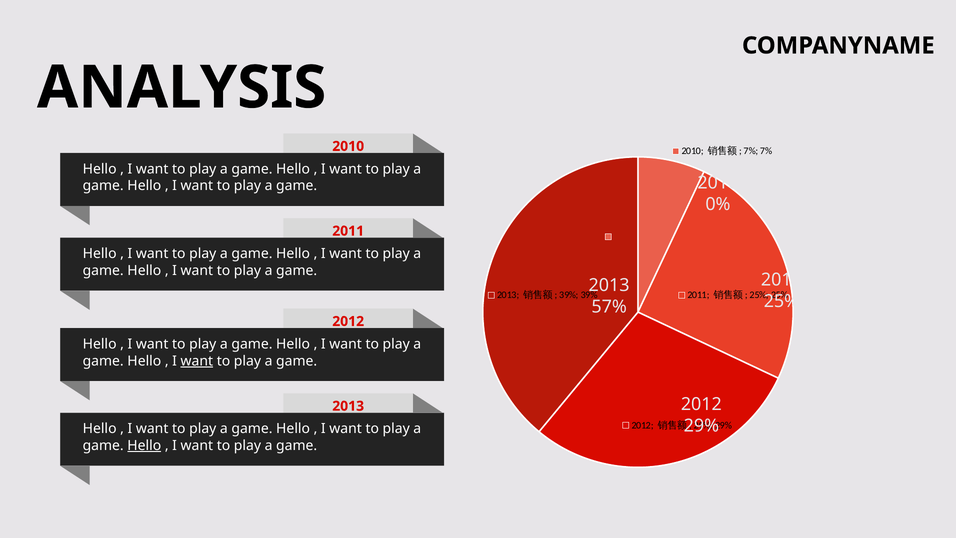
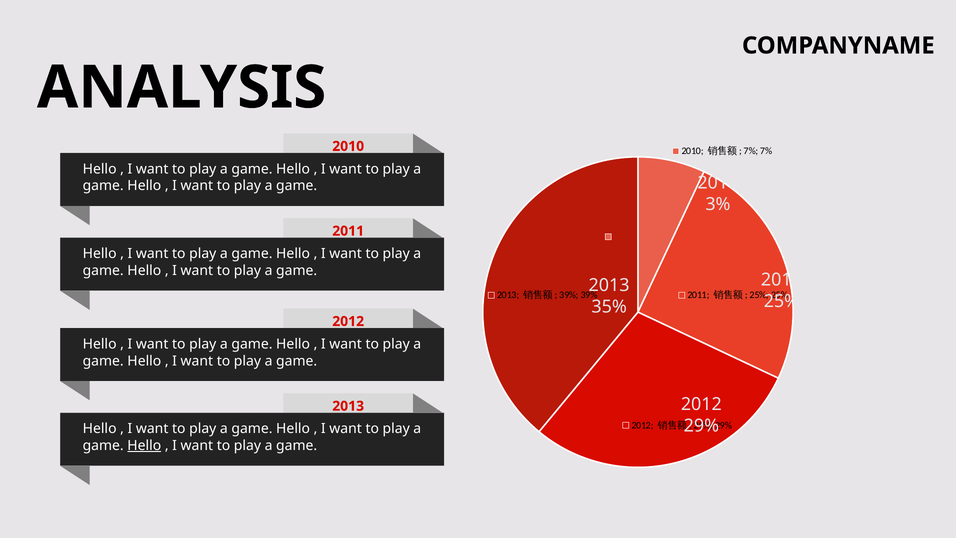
0%: 0% -> 3%
57%: 57% -> 35%
want at (197, 361) underline: present -> none
